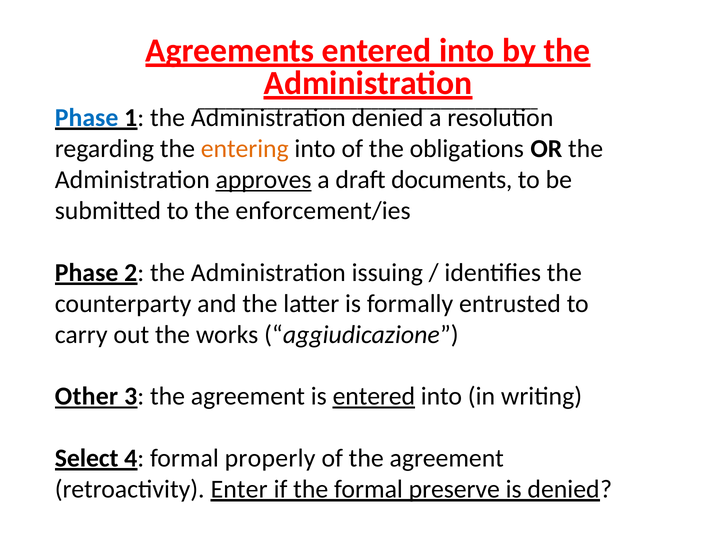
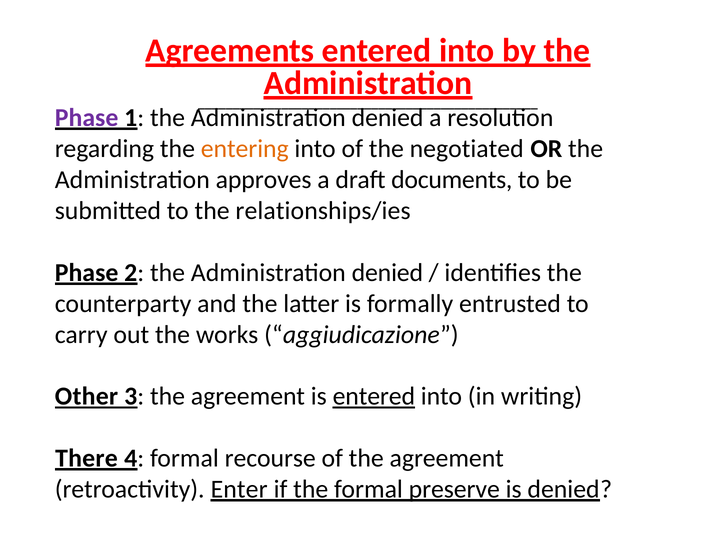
Phase at (87, 118) colour: blue -> purple
obligations: obligations -> negotiated
approves underline: present -> none
enforcement/ies: enforcement/ies -> relationships/ies
2 the Administration issuing: issuing -> denied
Select: Select -> There
properly: properly -> recourse
